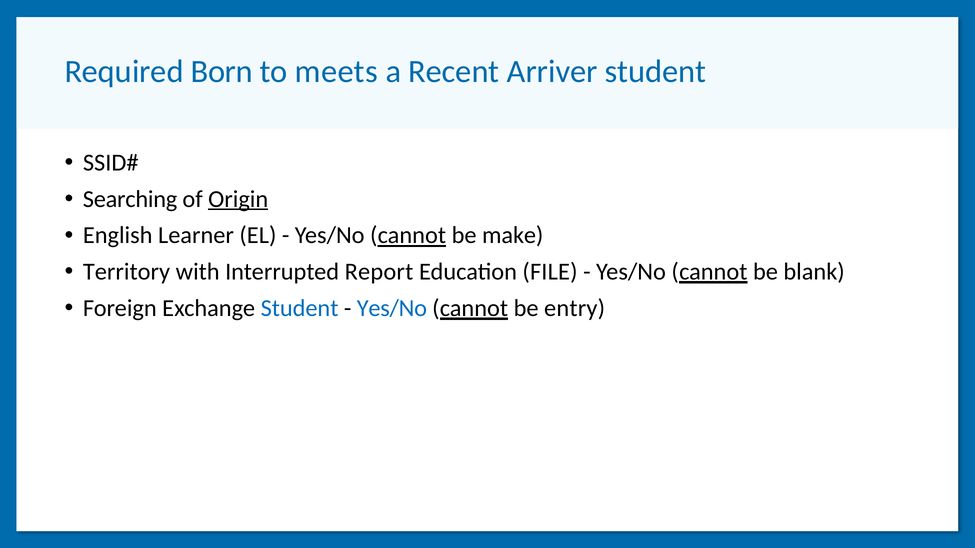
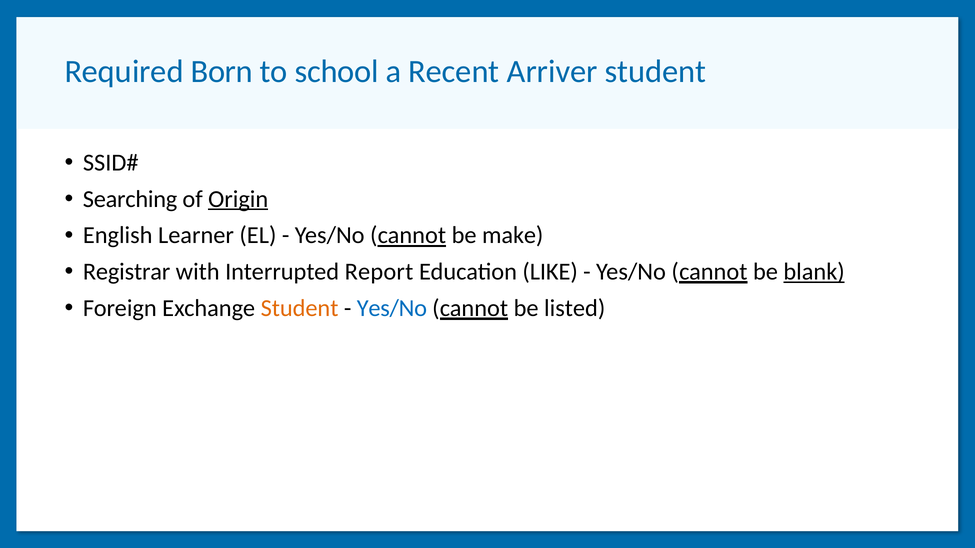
meets: meets -> school
Territory: Territory -> Registrar
FILE: FILE -> LIKE
blank underline: none -> present
Student at (300, 309) colour: blue -> orange
entry: entry -> listed
